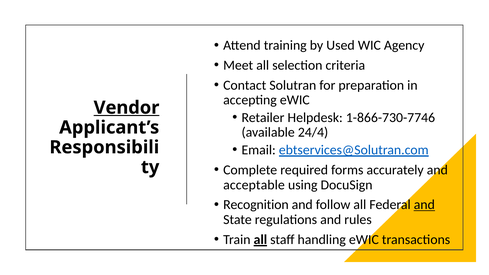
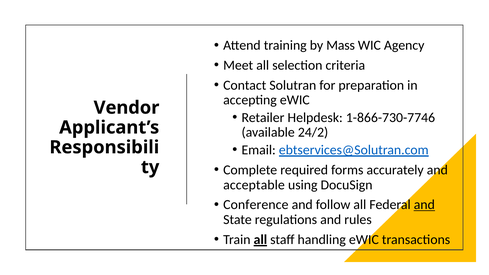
Used: Used -> Mass
Vendor underline: present -> none
24/4: 24/4 -> 24/2
Recognition: Recognition -> Conference
